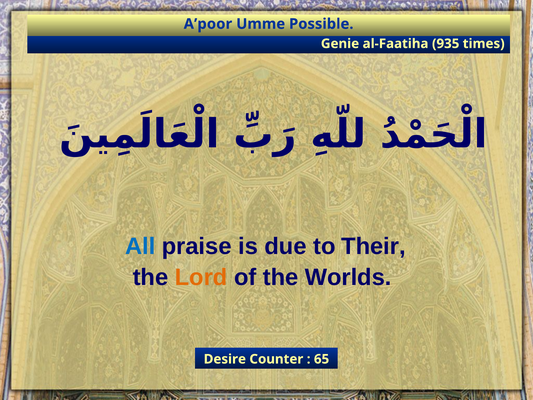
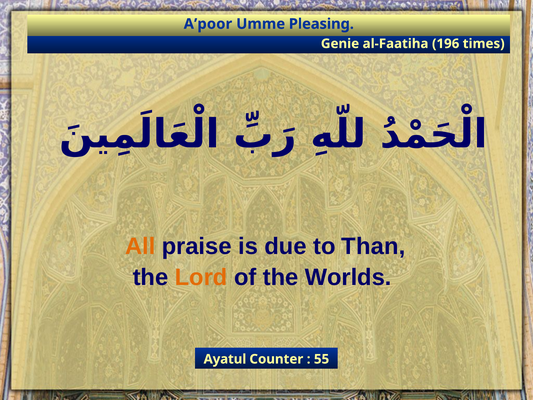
Possible: Possible -> Pleasing
935: 935 -> 196
All colour: blue -> orange
Their: Their -> Than
Desire: Desire -> Ayatul
65: 65 -> 55
